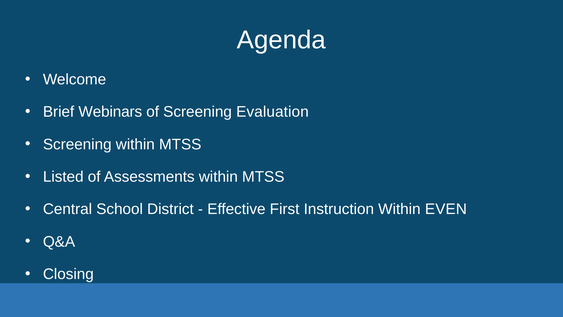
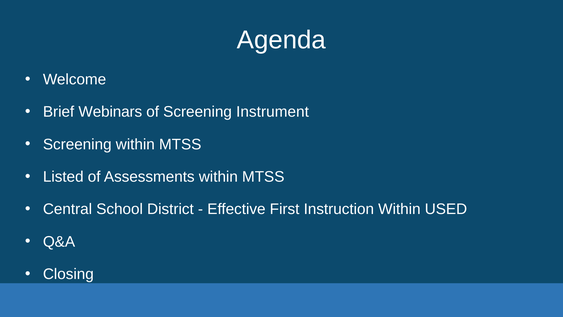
Evaluation: Evaluation -> Instrument
EVEN: EVEN -> USED
